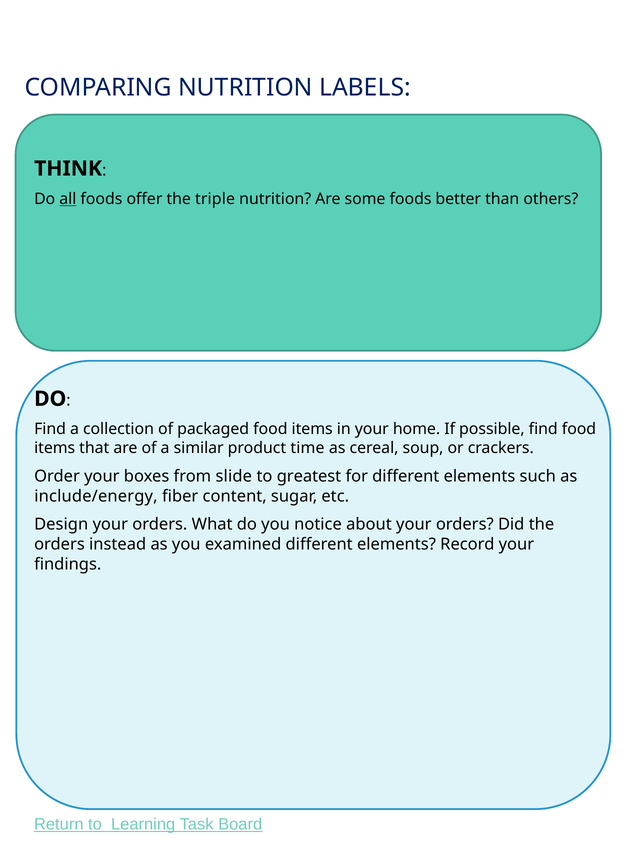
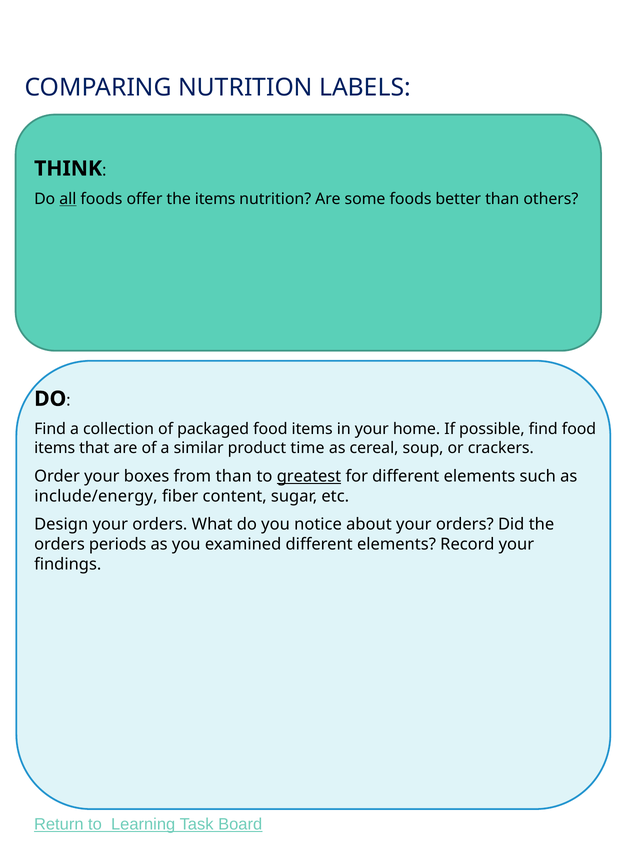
the triple: triple -> items
from slide: slide -> than
greatest underline: none -> present
instead: instead -> periods
